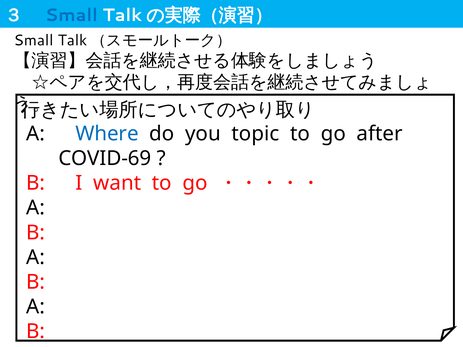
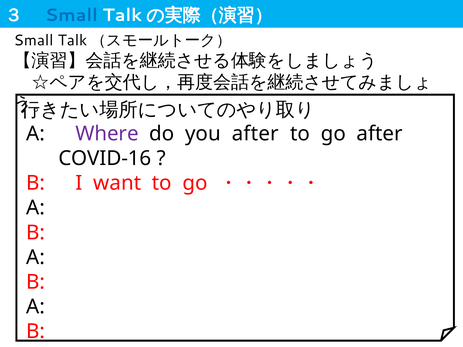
Where colour: blue -> purple
you topic: topic -> after
COVID-69: COVID-69 -> COVID-16
